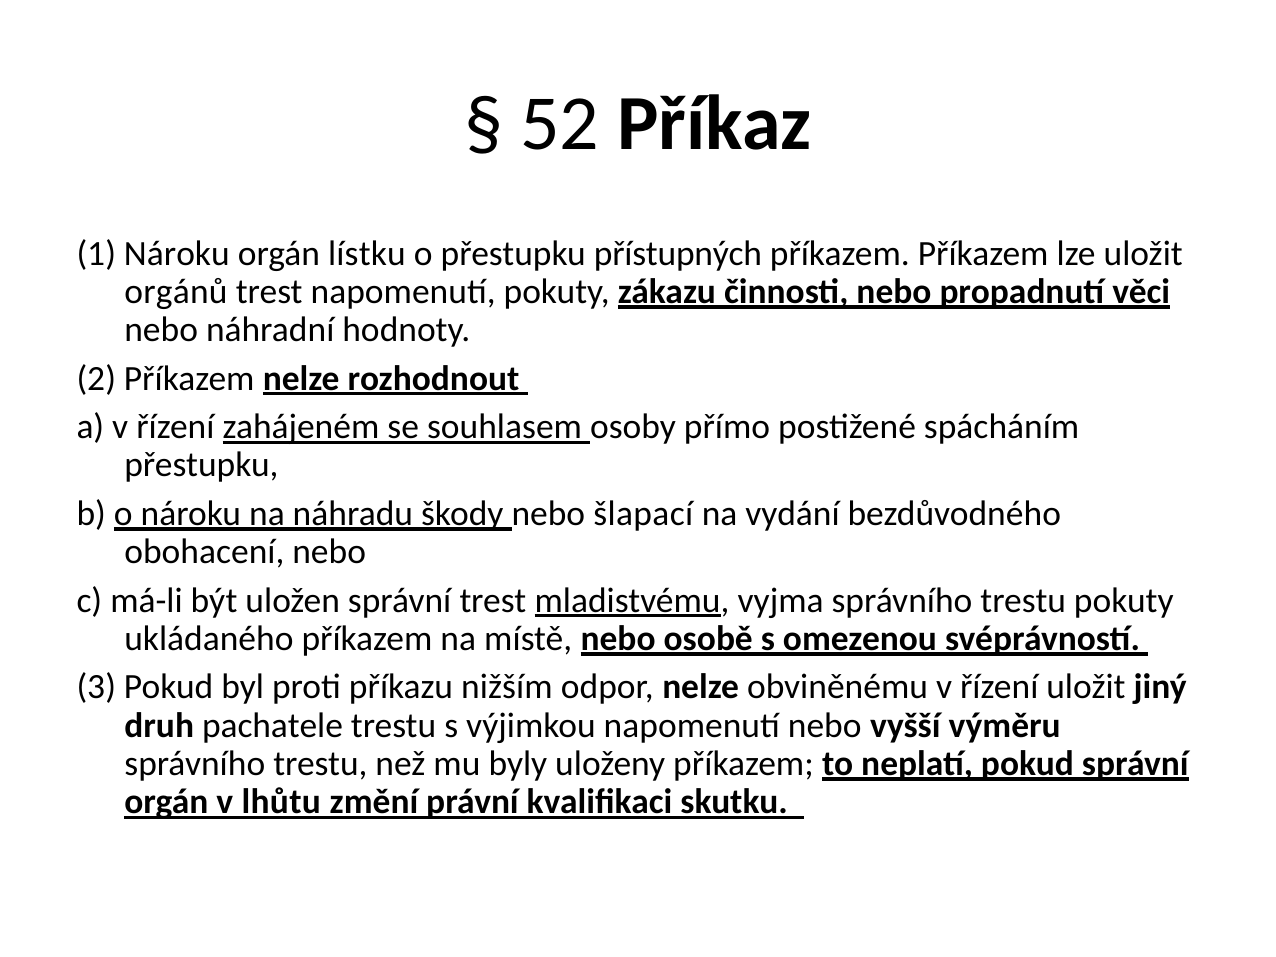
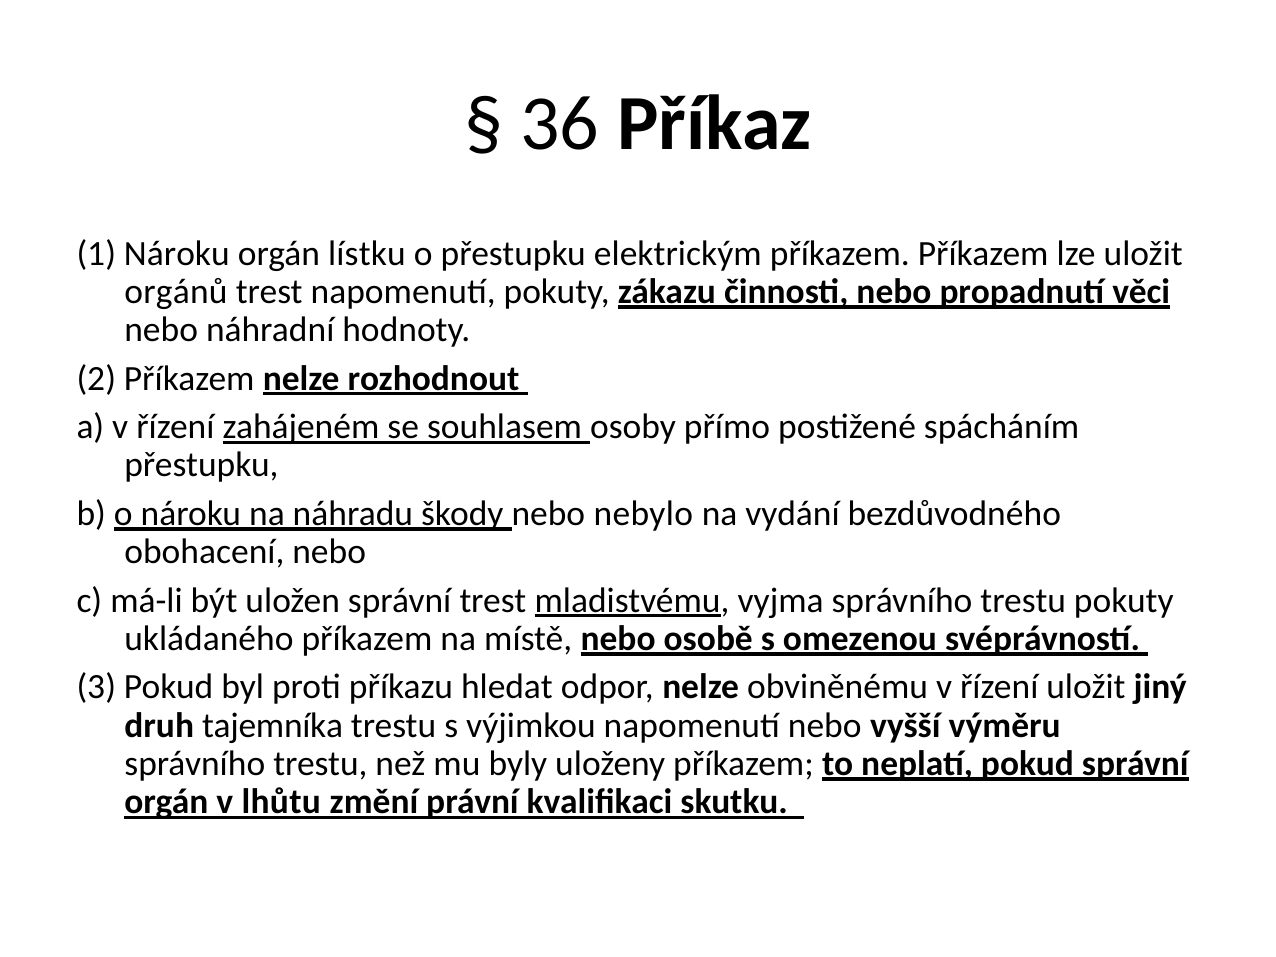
52: 52 -> 36
přístupných: přístupných -> elektrickým
šlapací: šlapací -> nebylo
nižším: nižším -> hledat
pachatele: pachatele -> tajemníka
